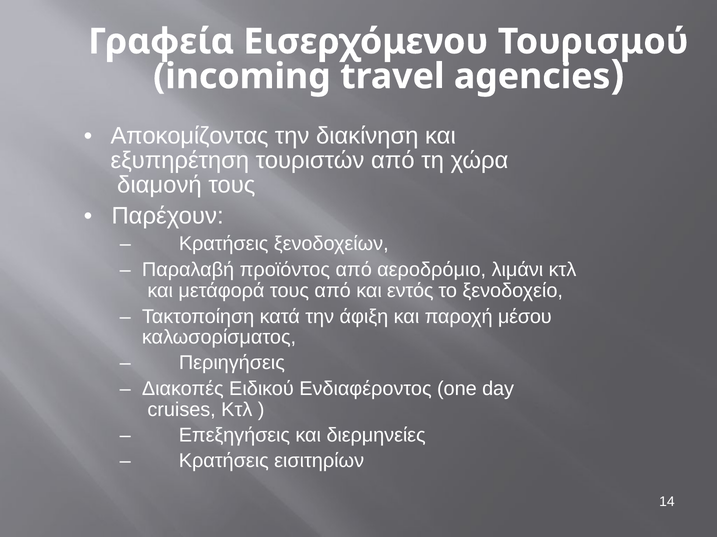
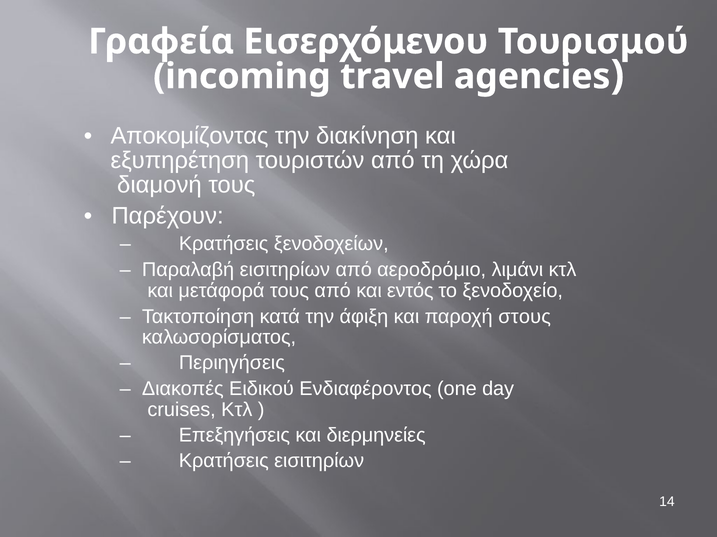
Παραλαβή προϊόντος: προϊόντος -> εισιτηρίων
μέσου: μέσου -> στους
